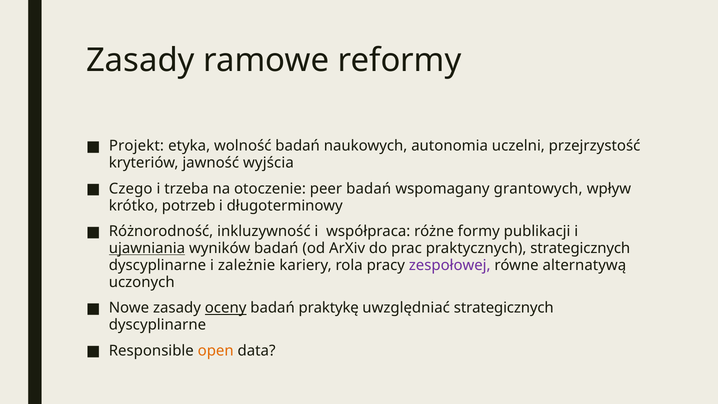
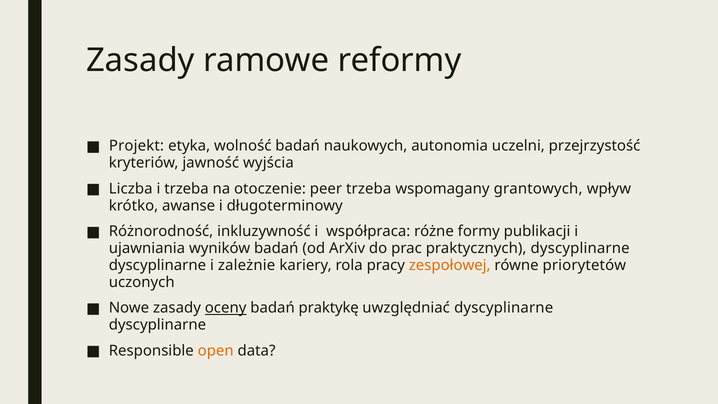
Czego: Czego -> Liczba
peer badań: badań -> trzeba
potrzeb: potrzeb -> awanse
ujawniania underline: present -> none
praktycznych strategicznych: strategicznych -> dyscyplinarne
zespołowej colour: purple -> orange
alternatywą: alternatywą -> priorytetów
uwzględniać strategicznych: strategicznych -> dyscyplinarne
